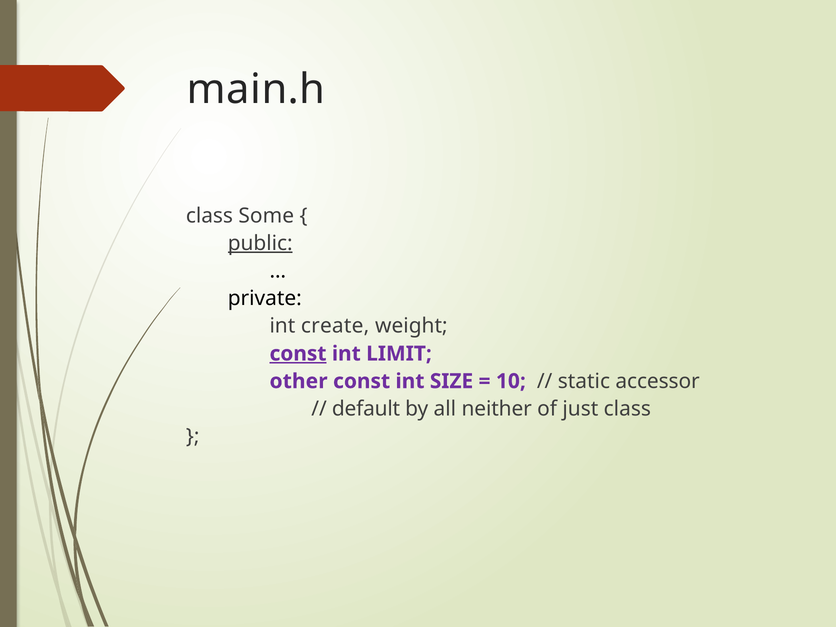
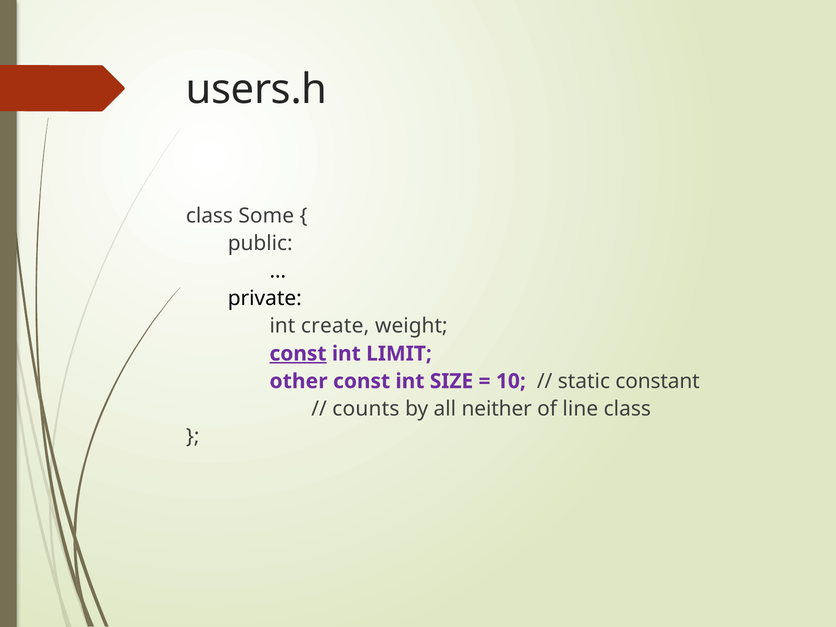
main.h: main.h -> users.h
public underline: present -> none
accessor: accessor -> constant
default: default -> counts
just: just -> line
